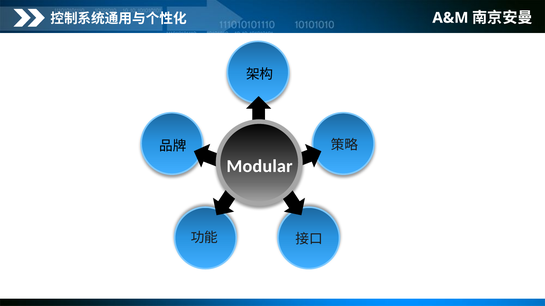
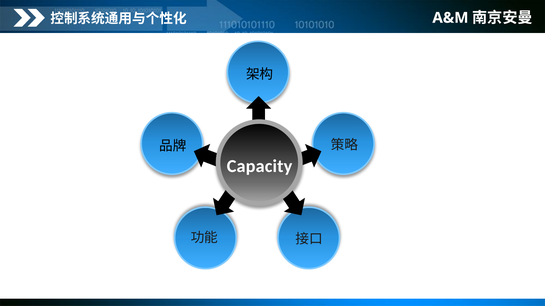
Modular: Modular -> Capacity
